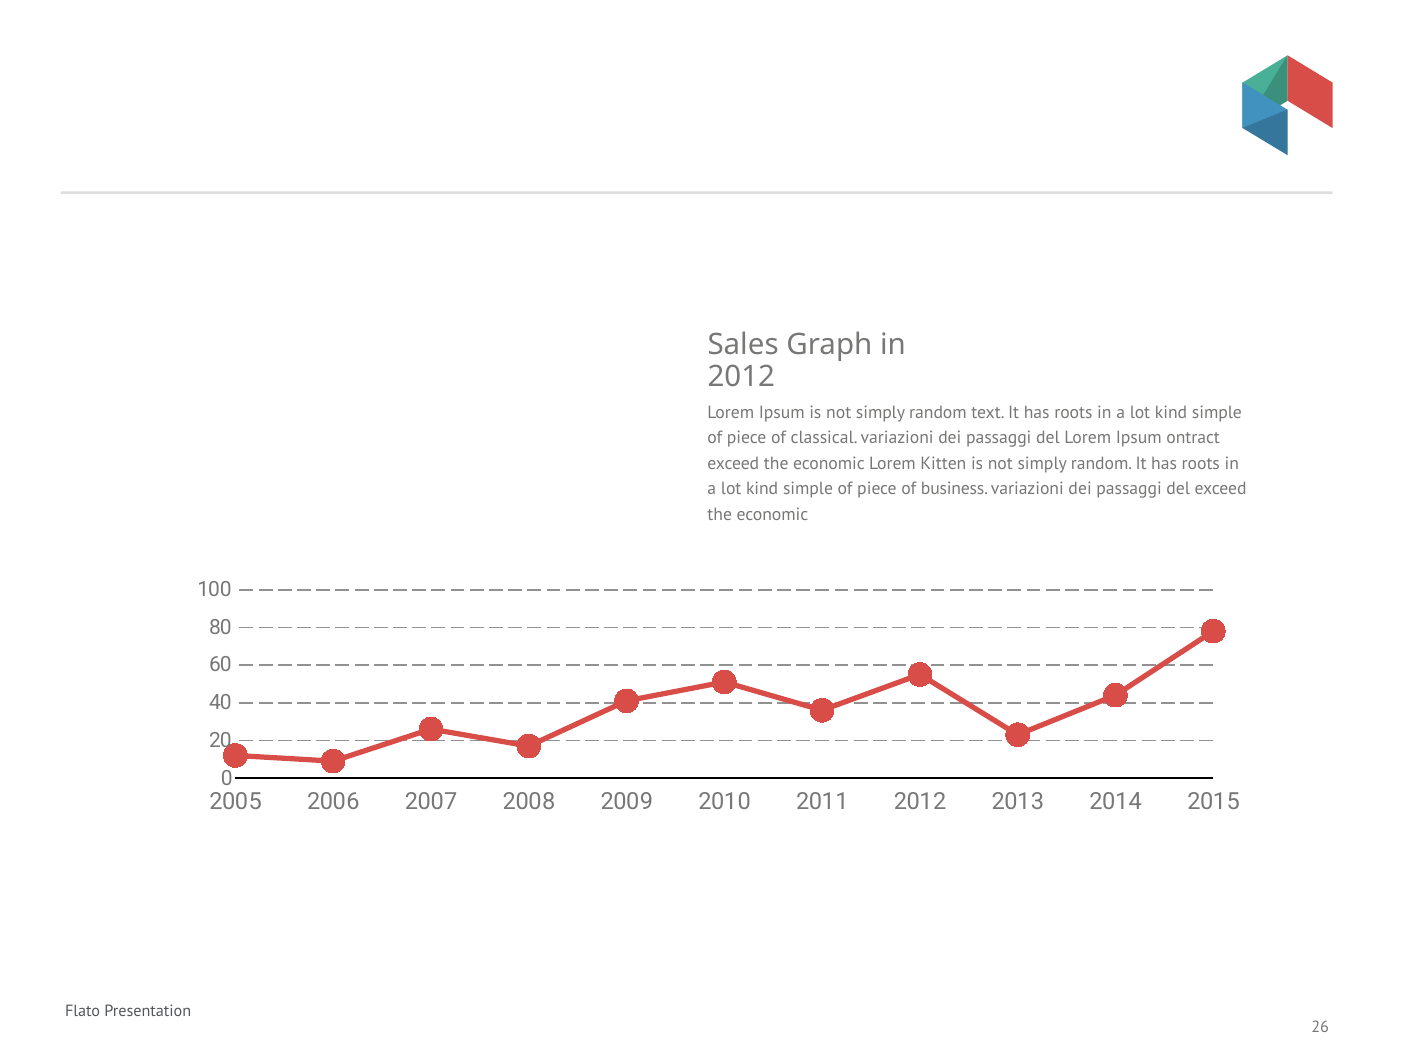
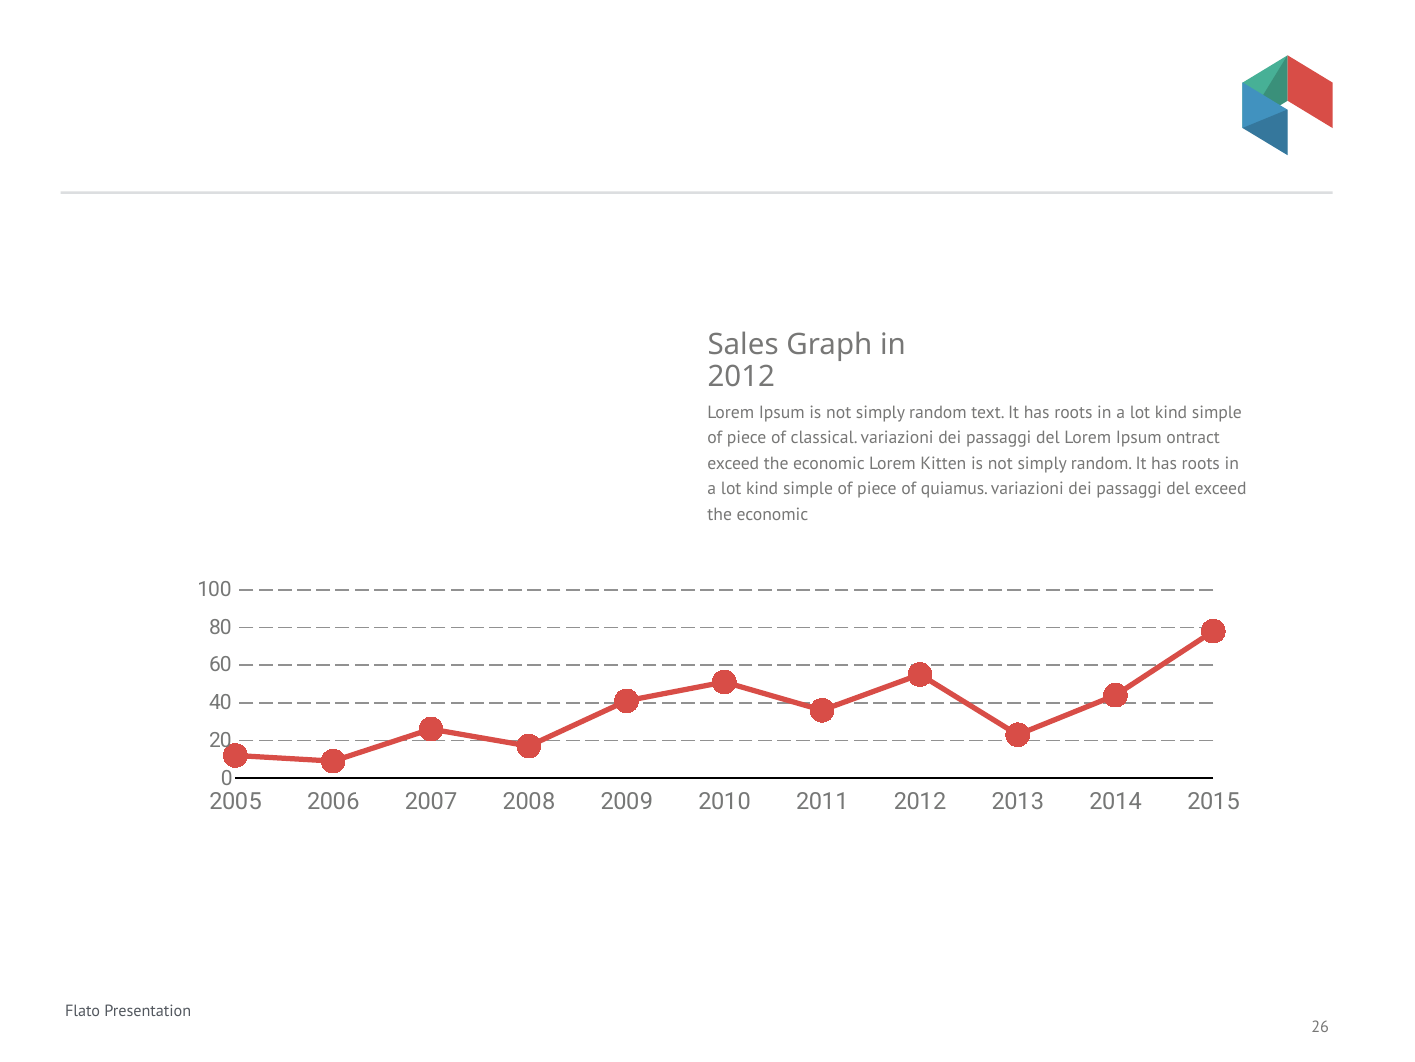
business: business -> quiamus
